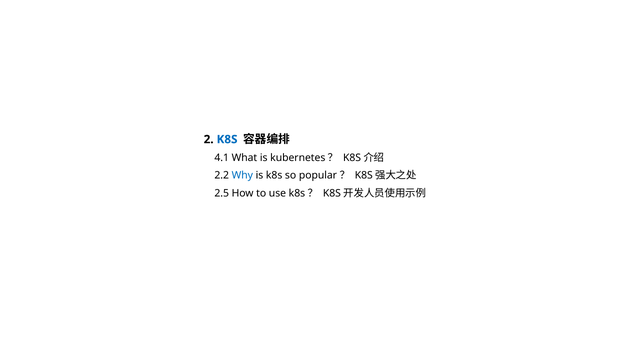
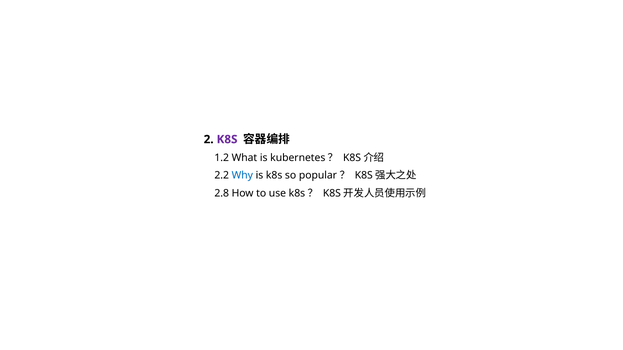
K8S at (227, 140) colour: blue -> purple
4.1: 4.1 -> 1.2
2.5: 2.5 -> 2.8
